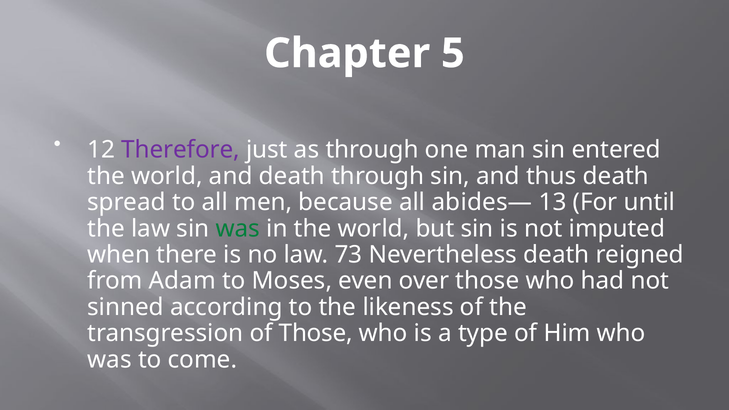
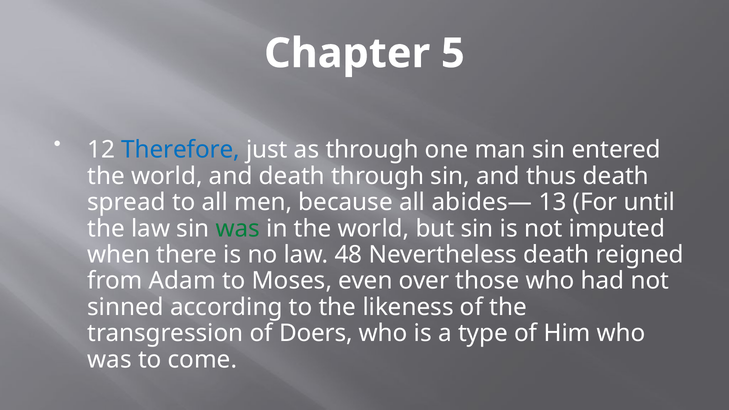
Therefore colour: purple -> blue
73: 73 -> 48
of Those: Those -> Doers
